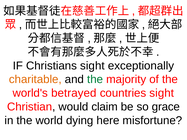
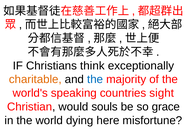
Christians sight: sight -> think
the at (95, 80) colour: green -> blue
betrayed: betrayed -> speaking
claim: claim -> souls
